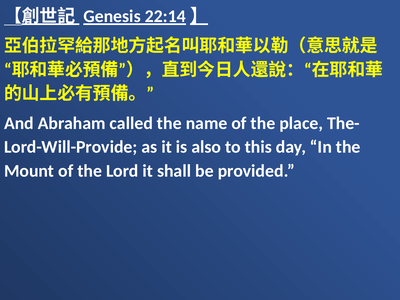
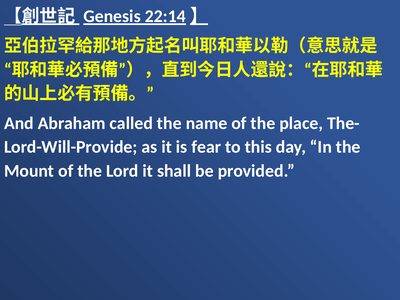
also: also -> fear
